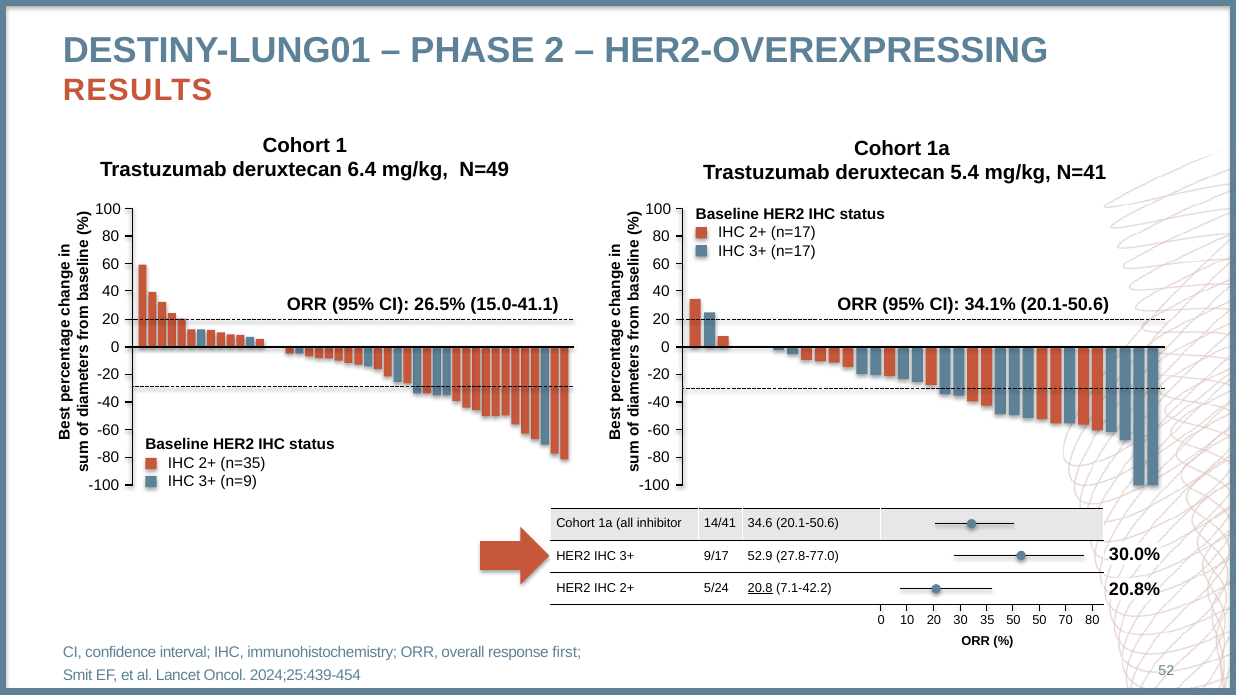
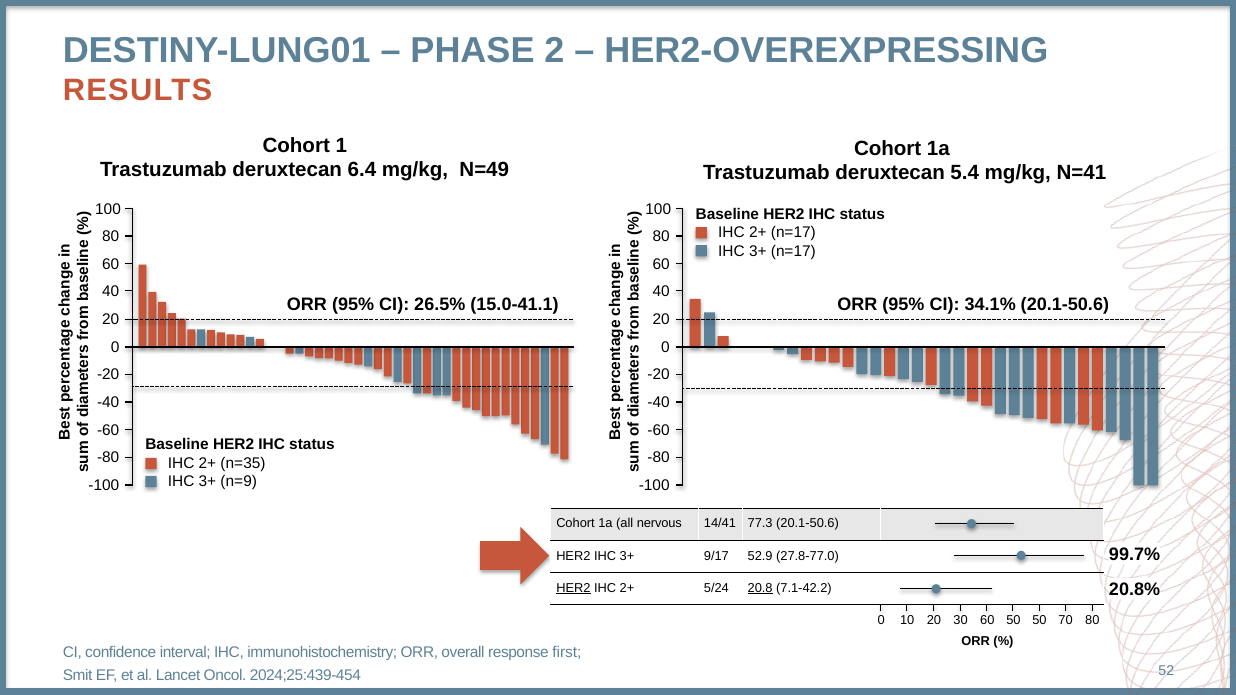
inhibitor: inhibitor -> nervous
34.6: 34.6 -> 77.3
30.0%: 30.0% -> 99.7%
HER2 at (573, 588) underline: none -> present
30 35: 35 -> 60
